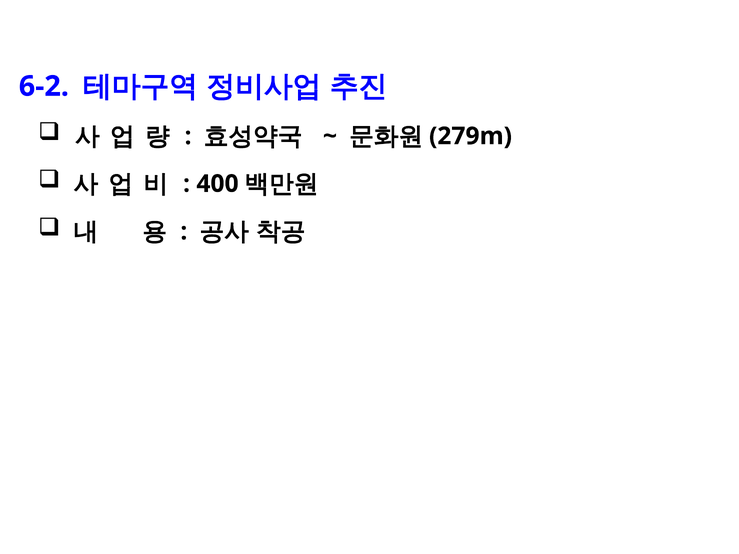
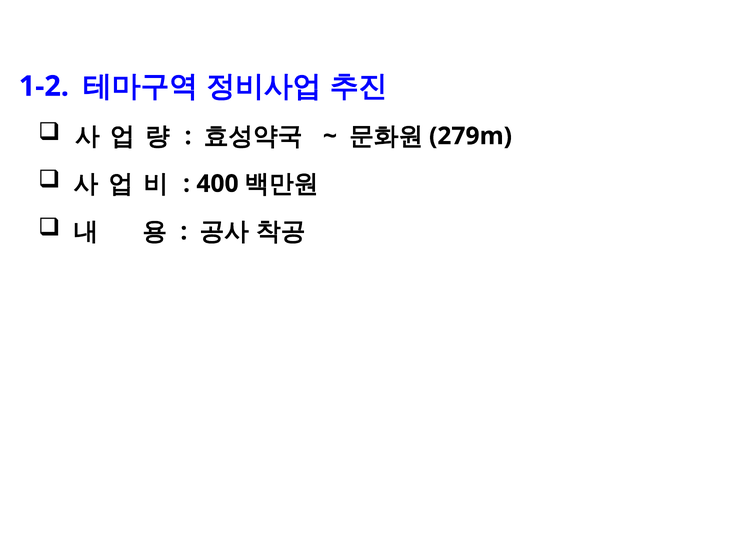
6-2: 6-2 -> 1-2
